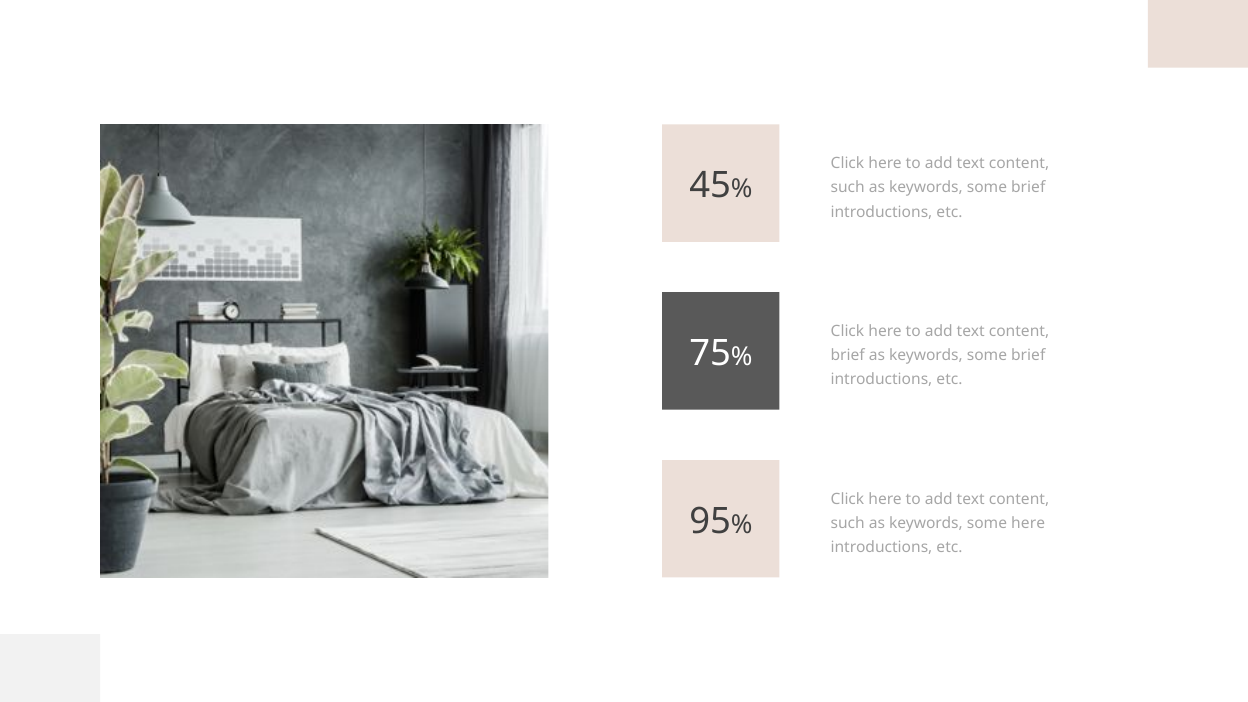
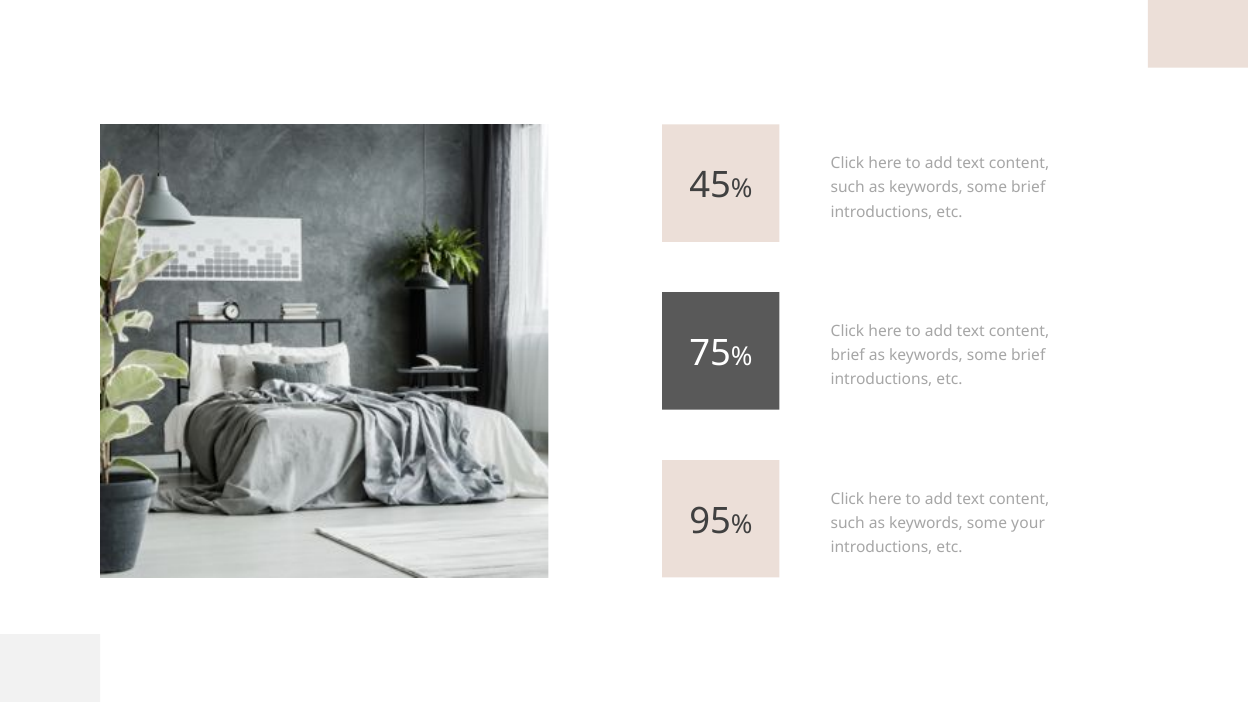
some here: here -> your
